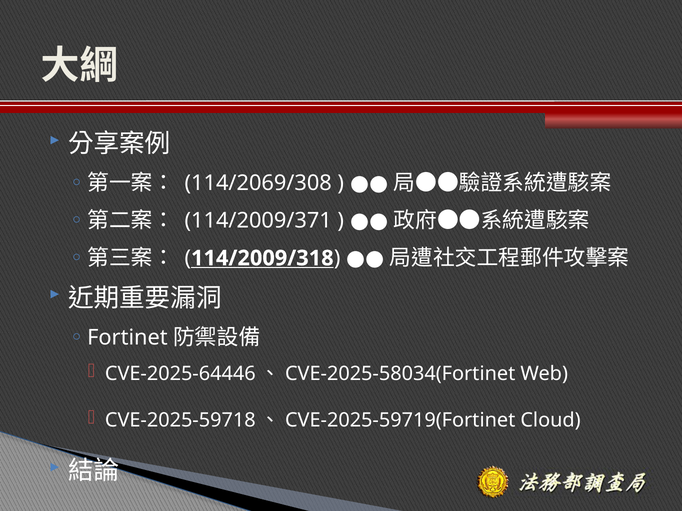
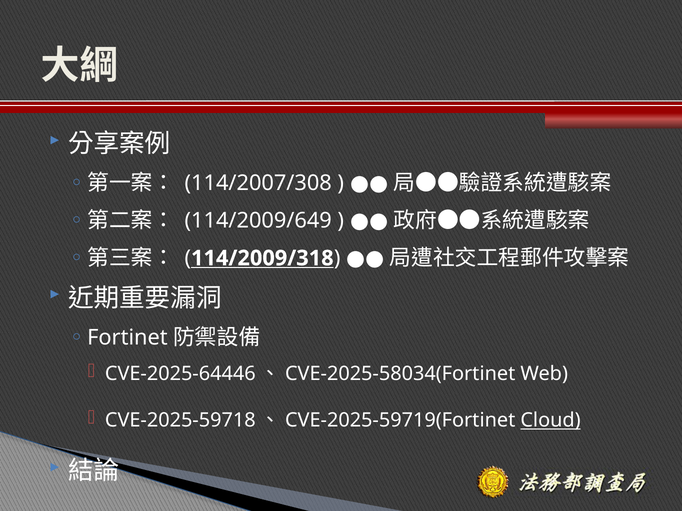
114/2069/308: 114/2069/308 -> 114/2007/308
114/2009/371: 114/2009/371 -> 114/2009/649
Cloud underline: none -> present
